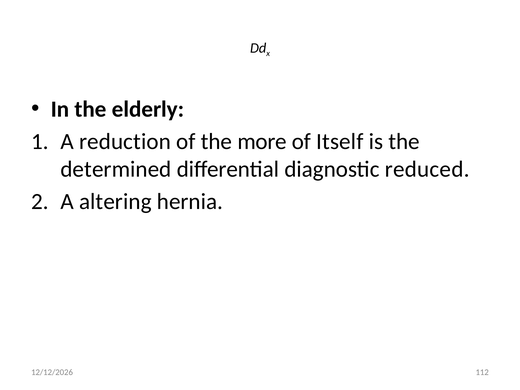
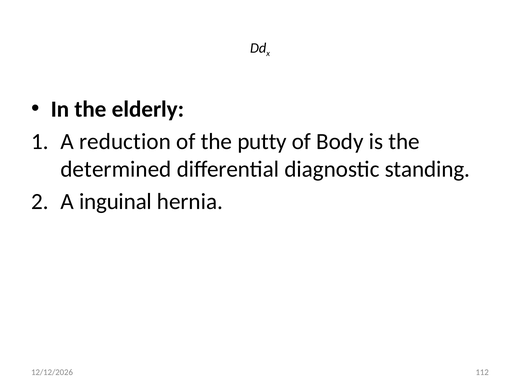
more: more -> putty
Itself: Itself -> Body
reduced: reduced -> standing
altering: altering -> inguinal
